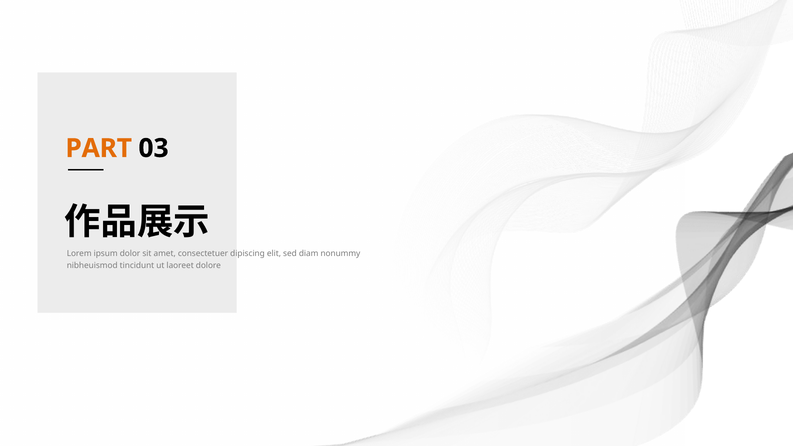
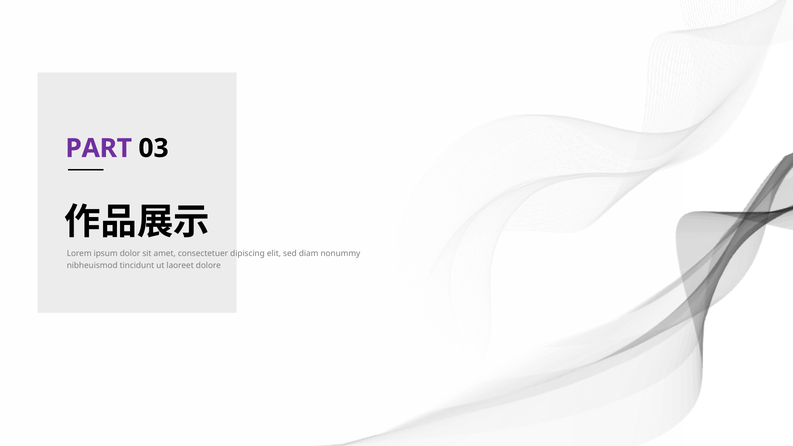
PART colour: orange -> purple
